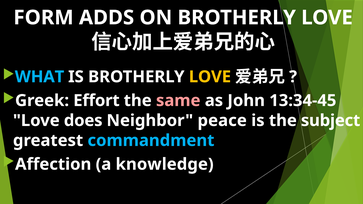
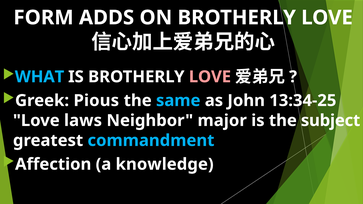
LOVE at (210, 77) colour: yellow -> pink
Effort: Effort -> Pious
same colour: pink -> light blue
13:34-45: 13:34-45 -> 13:34-25
does: does -> laws
peace: peace -> major
